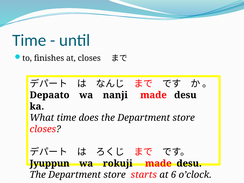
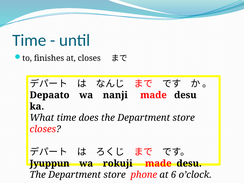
starts: starts -> phone
